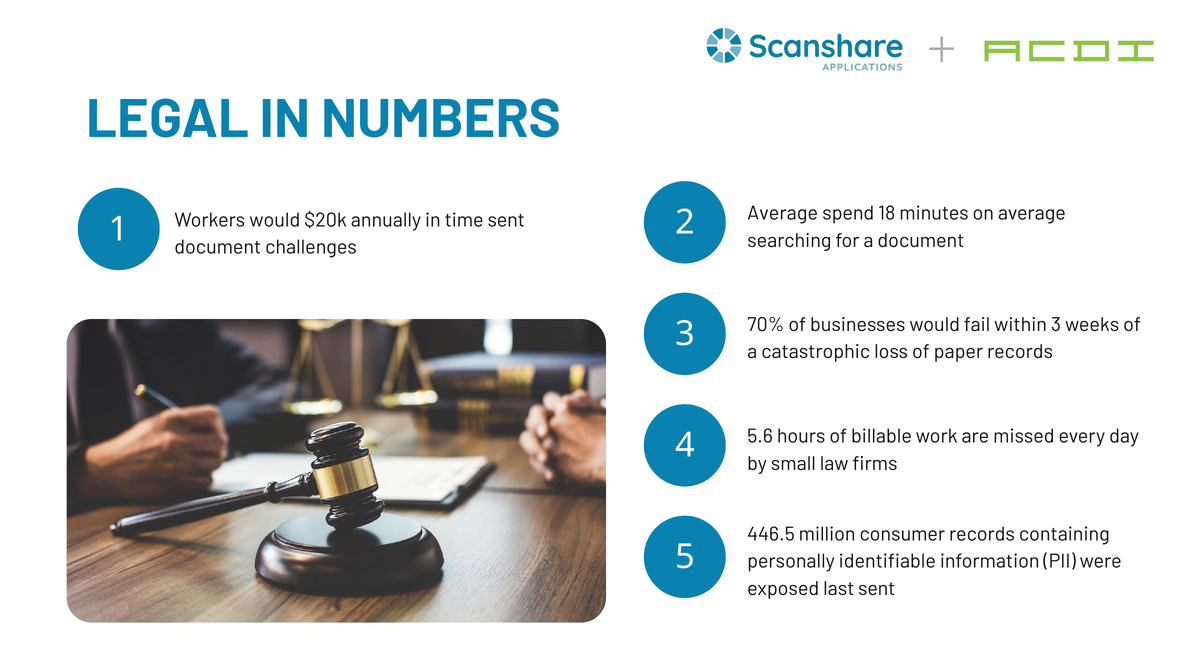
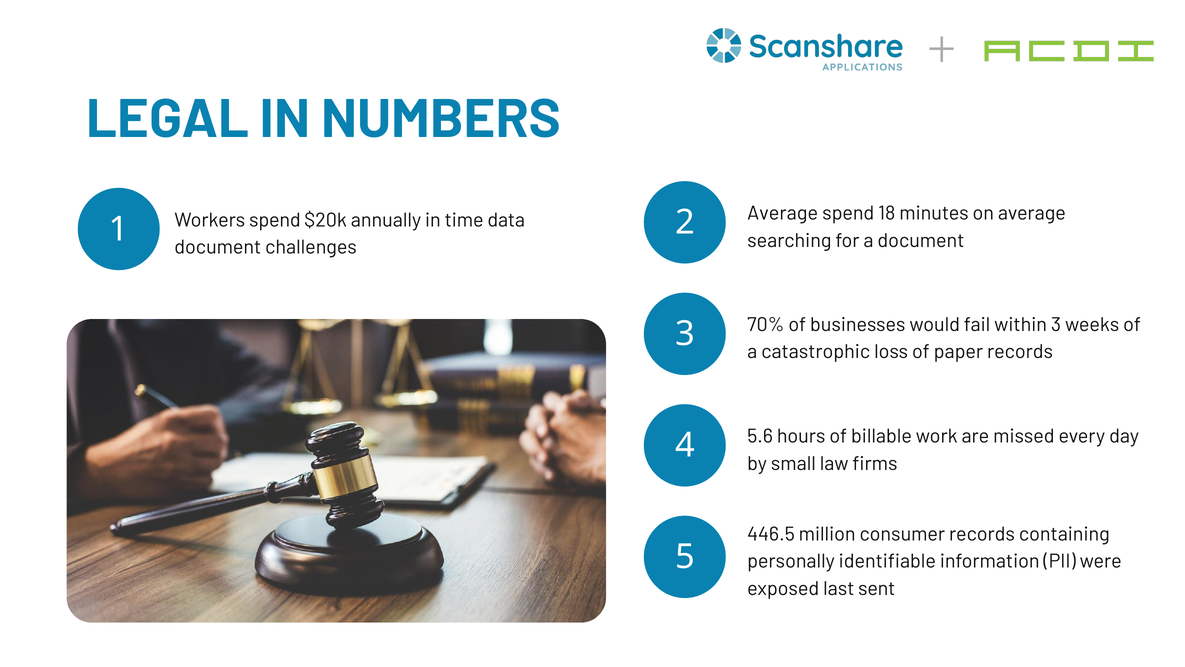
Workers would: would -> spend
time sent: sent -> data
